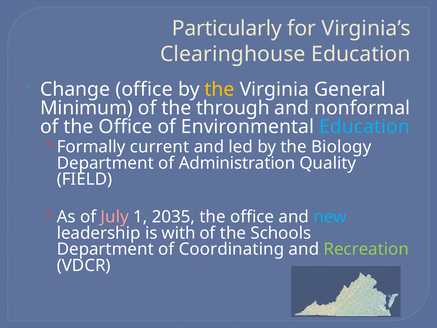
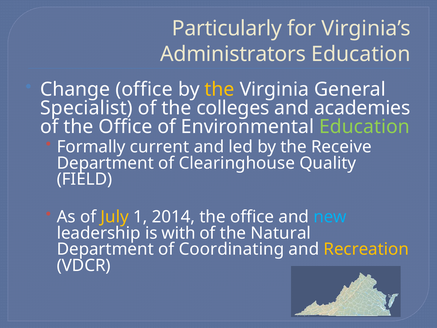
Clearinghouse: Clearinghouse -> Administrators
Minimum: Minimum -> Specialist
through: through -> colleges
nonformal: nonformal -> academies
Education at (365, 127) colour: light blue -> light green
Biology: Biology -> Receive
Administration: Administration -> Clearinghouse
July colour: pink -> yellow
2035: 2035 -> 2014
Schools: Schools -> Natural
Recreation colour: light green -> yellow
